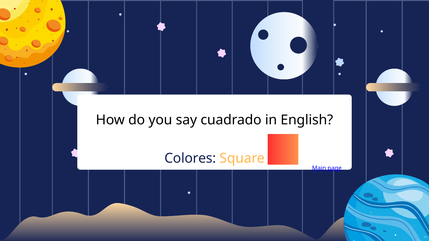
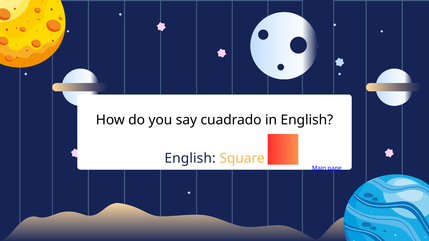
Colores at (190, 159): Colores -> English
